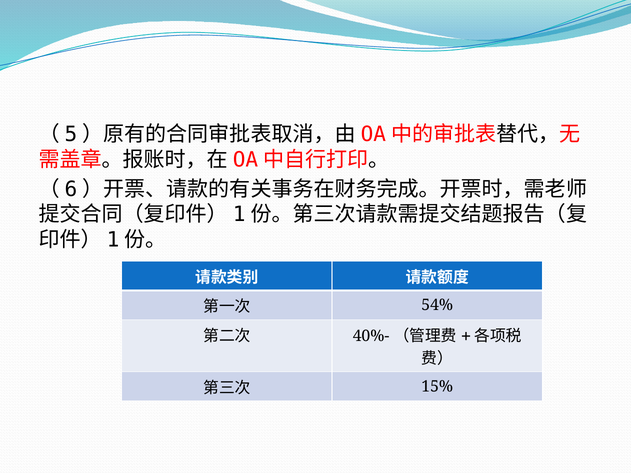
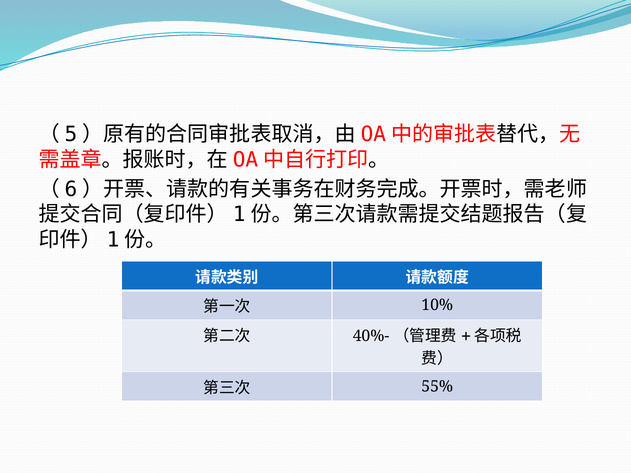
54%: 54% -> 10%
15%: 15% -> 55%
